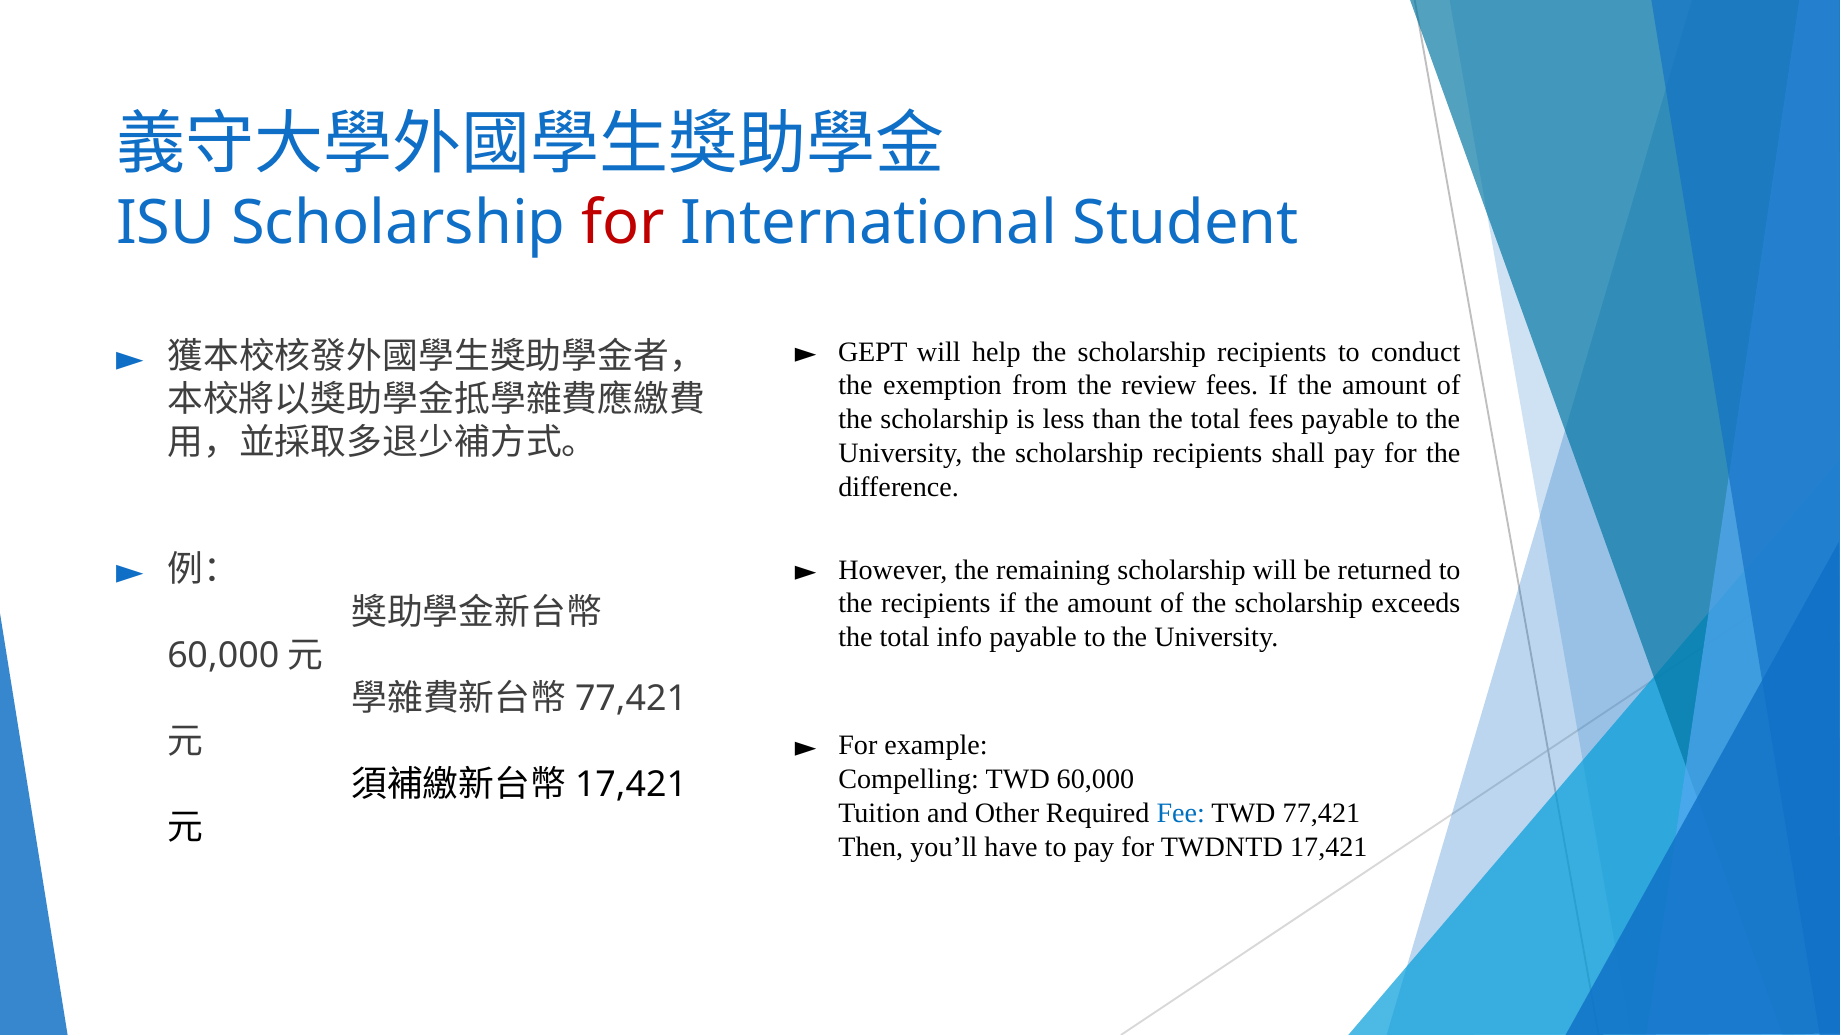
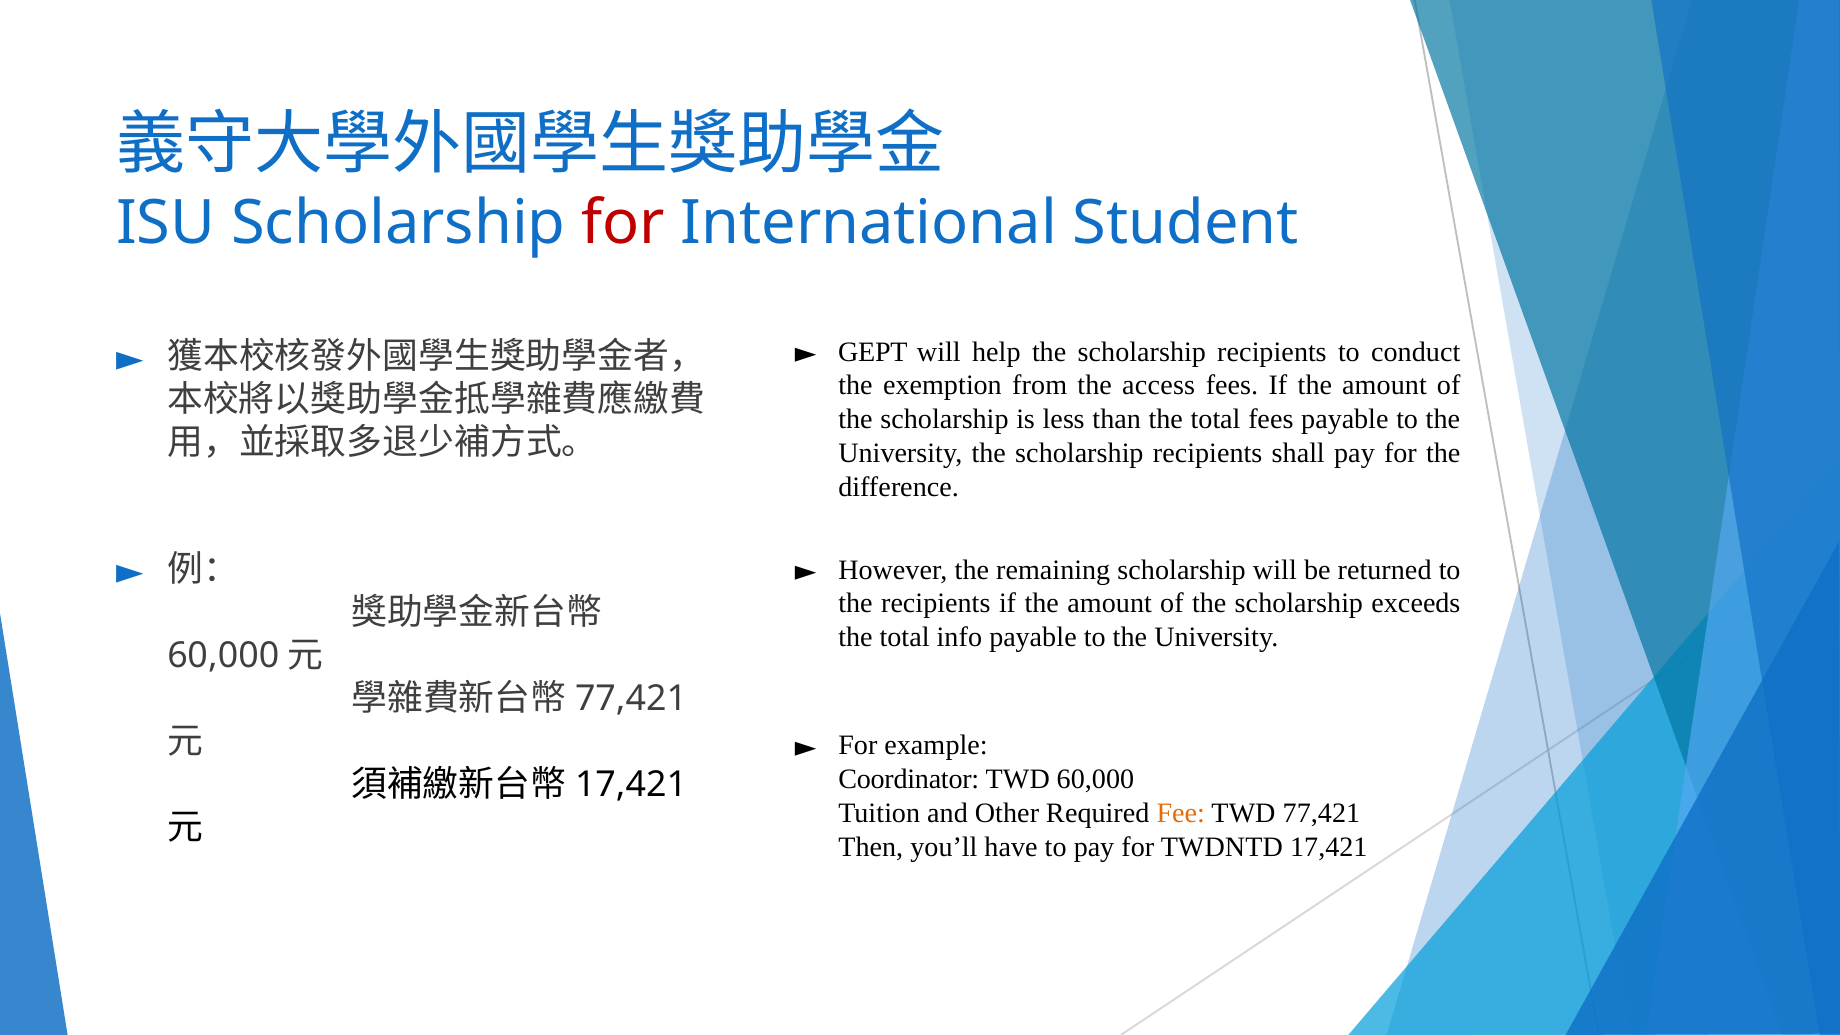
review: review -> access
Compelling: Compelling -> Coordinator
Fee colour: blue -> orange
